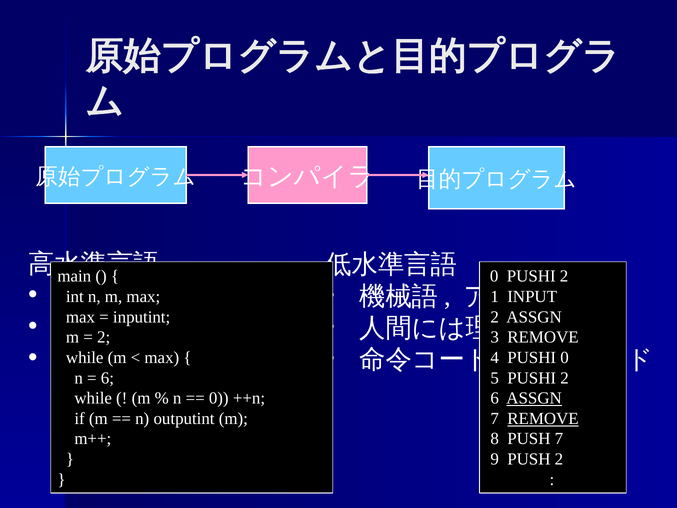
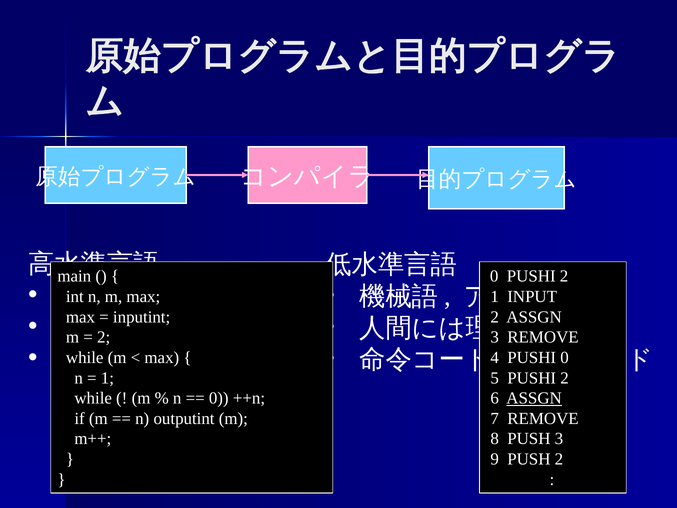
6 at (107, 378): 6 -> 1
REMOVE at (543, 418) underline: present -> none
PUSH 7: 7 -> 3
